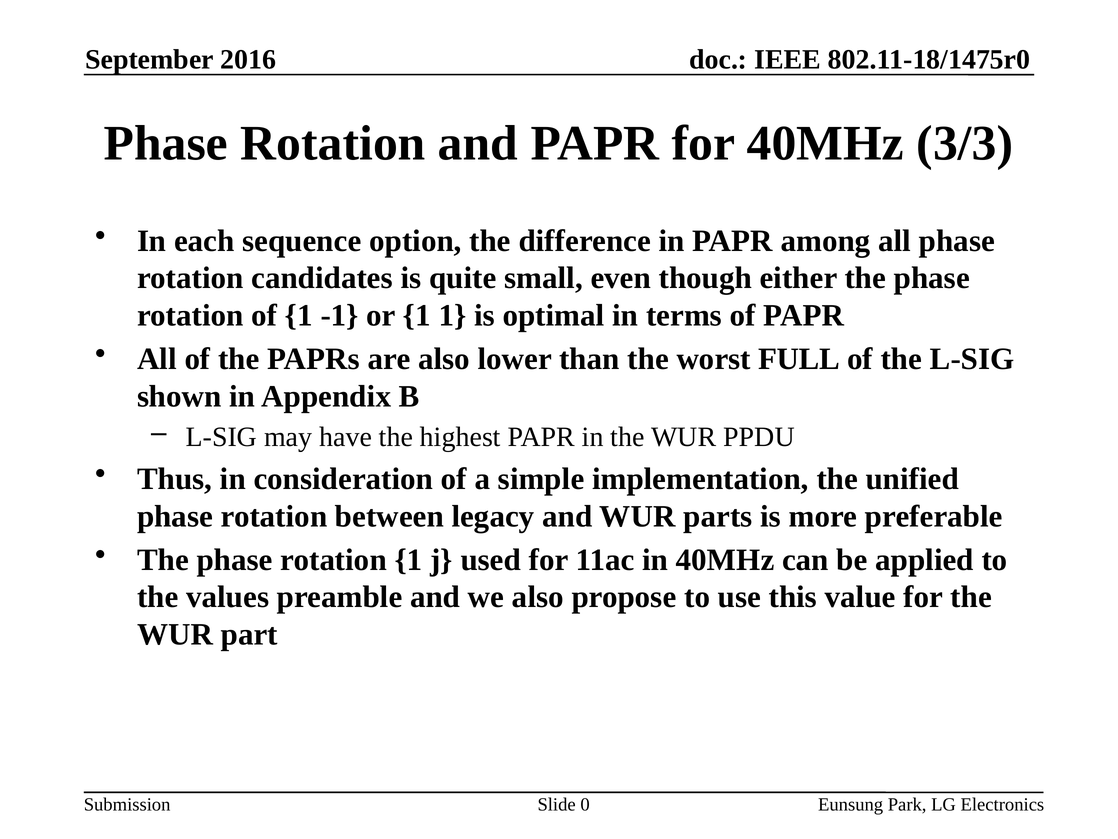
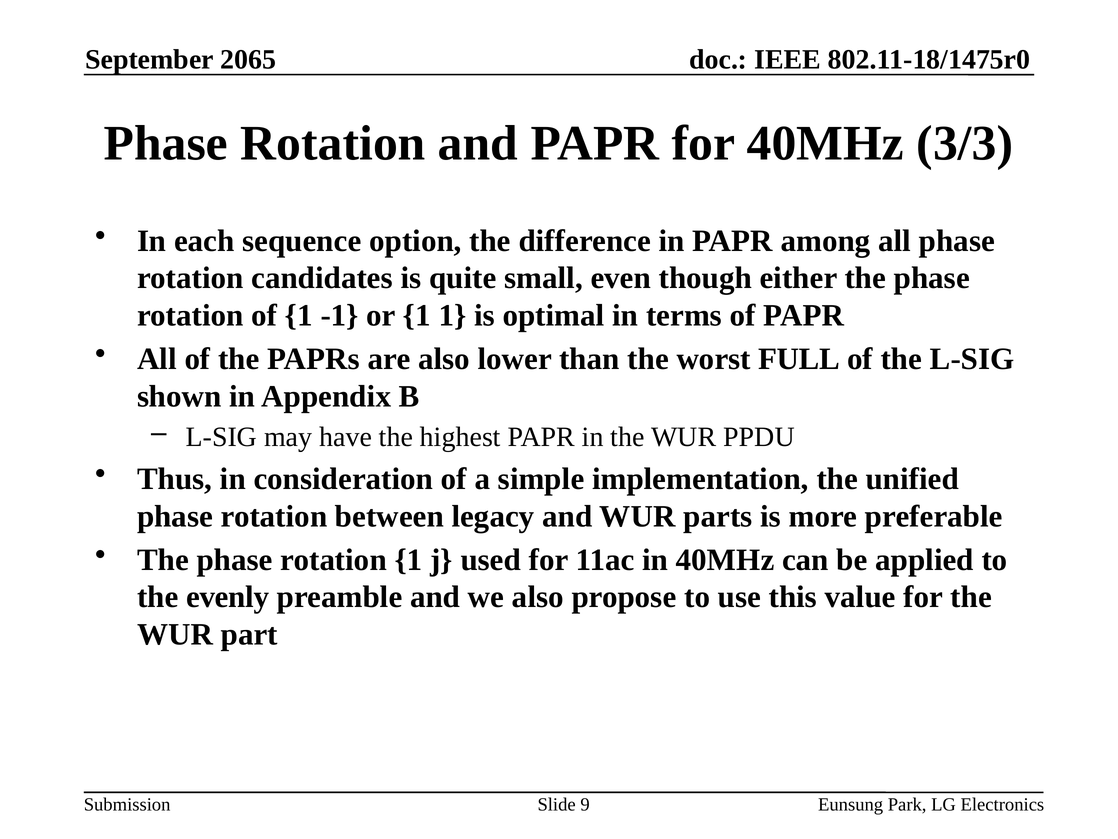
2016: 2016 -> 2065
values: values -> evenly
0: 0 -> 9
